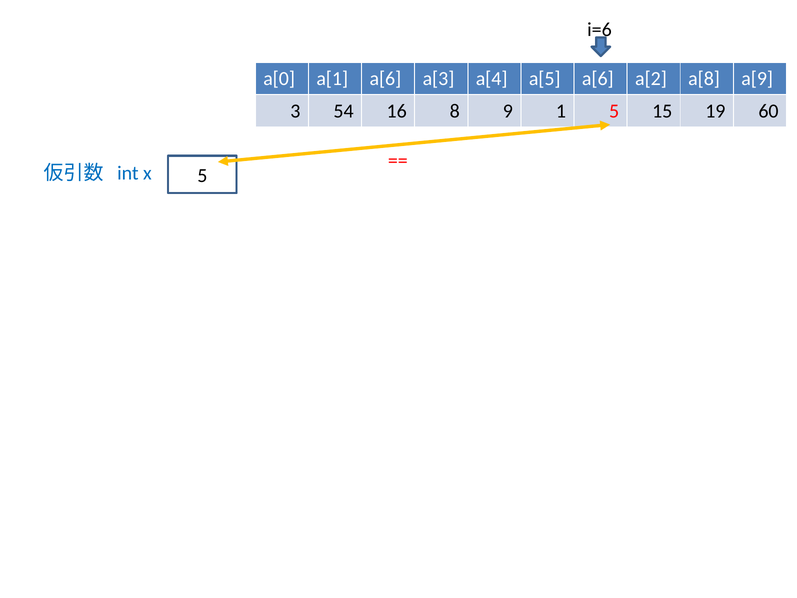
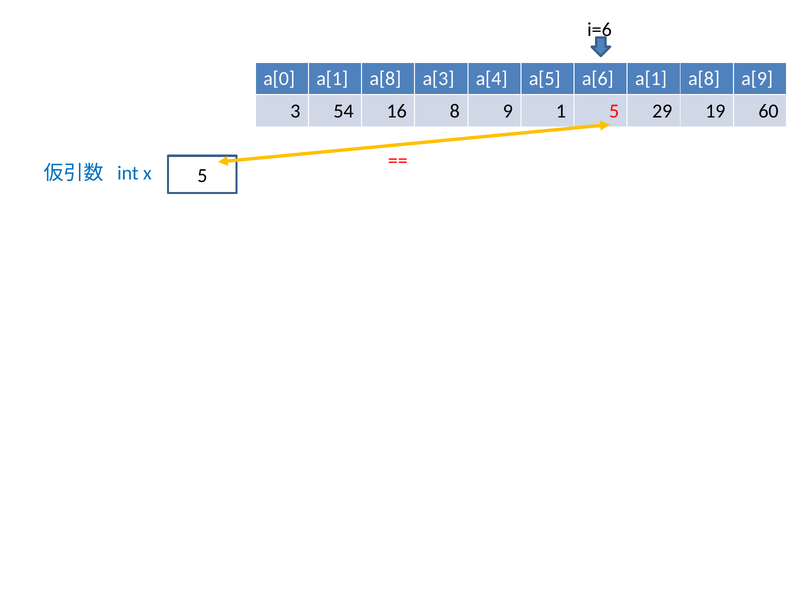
a[0 a[1 a[6: a[6 -> a[8
a[6 a[2: a[2 -> a[1
15: 15 -> 29
